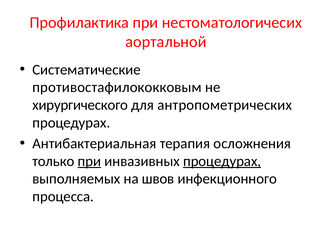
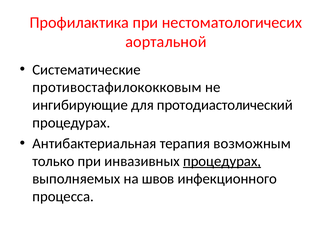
хирургического: хирургического -> ингибирующие
антропометрических: антропометрических -> протодиастолический
осложнения: осложнения -> возможным
при at (89, 161) underline: present -> none
